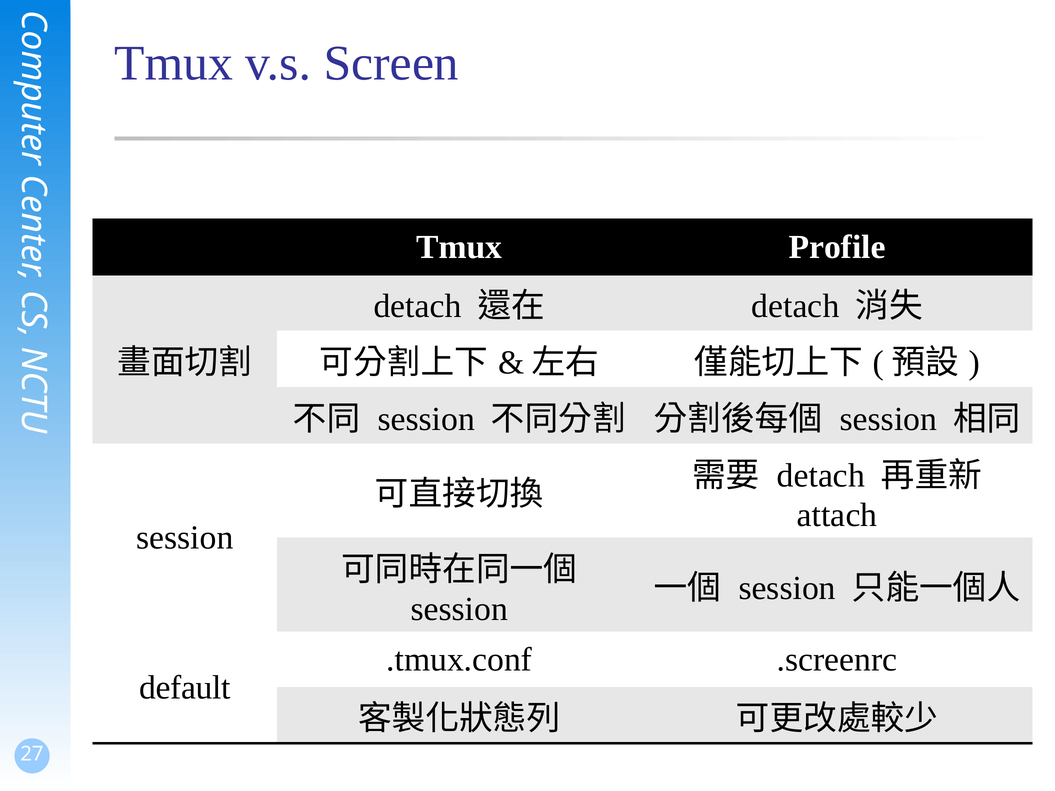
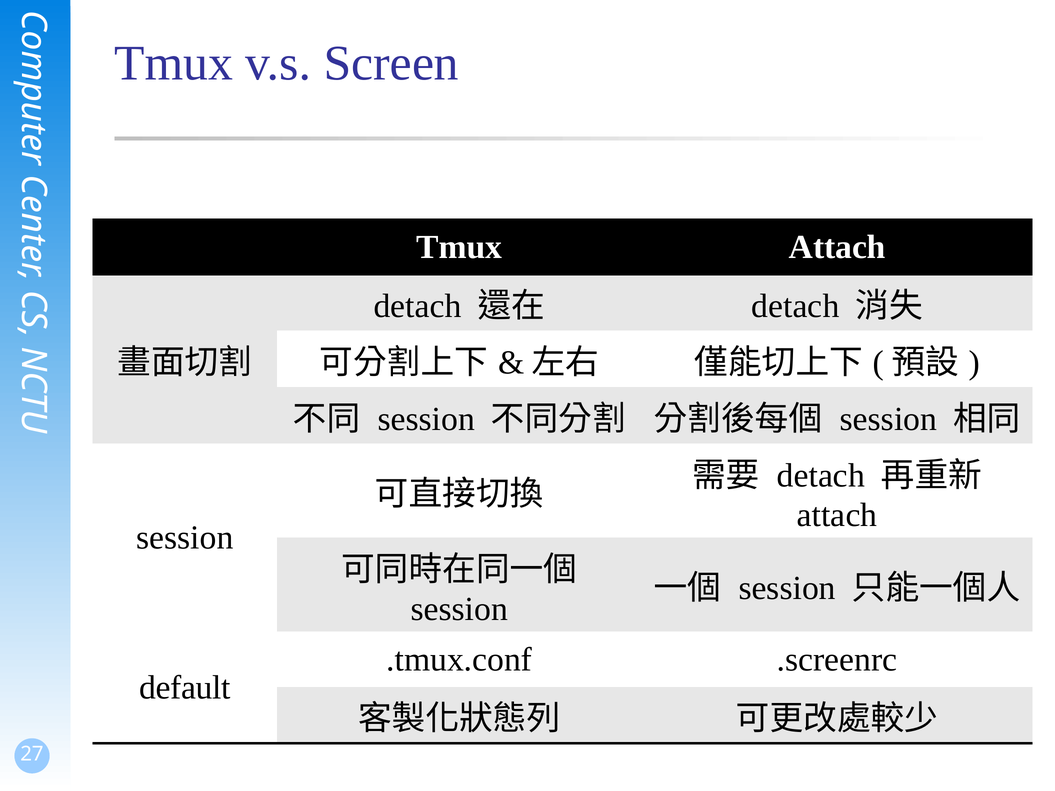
Tmux Profile: Profile -> Attach
